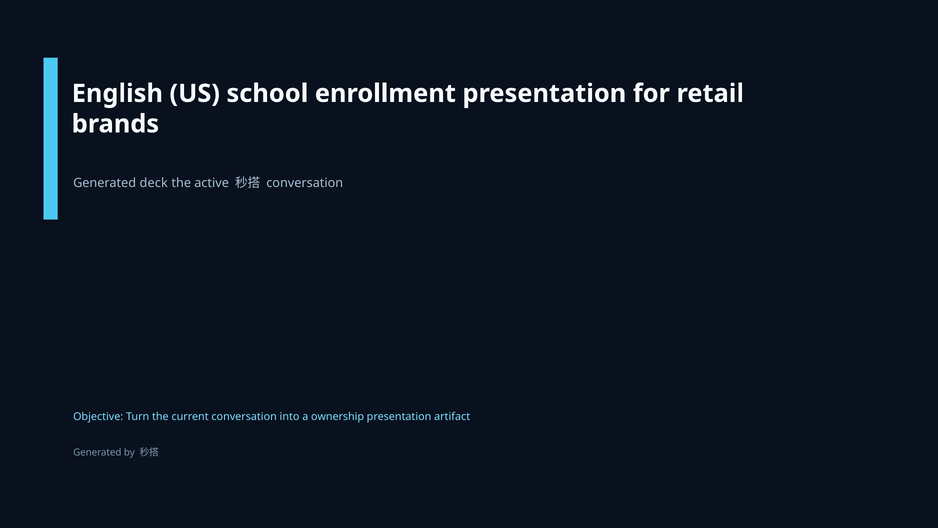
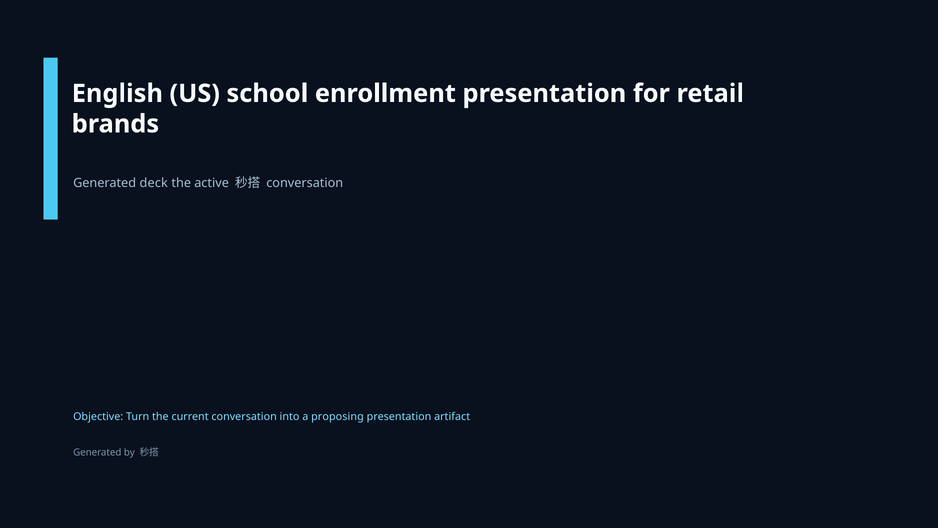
ownership: ownership -> proposing
